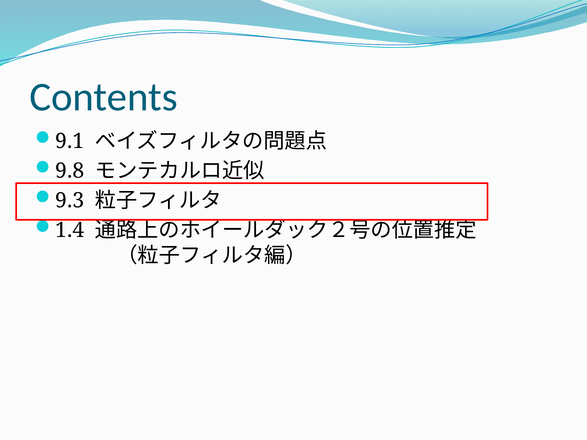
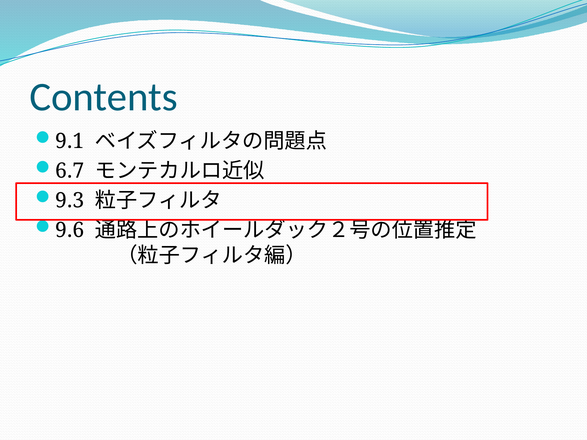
9.8: 9.8 -> 6.7
1.4: 1.4 -> 9.6
